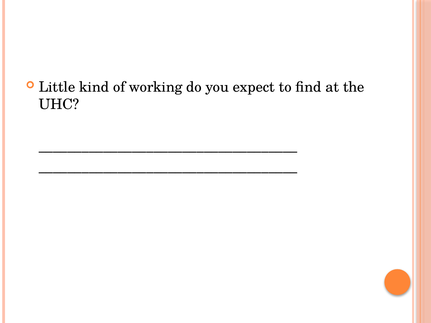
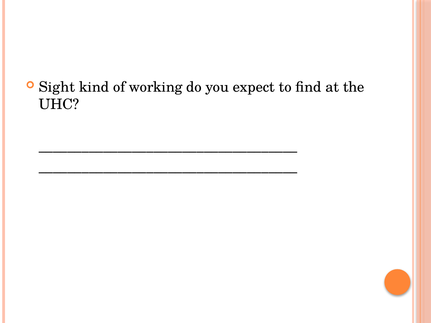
Little: Little -> Sight
